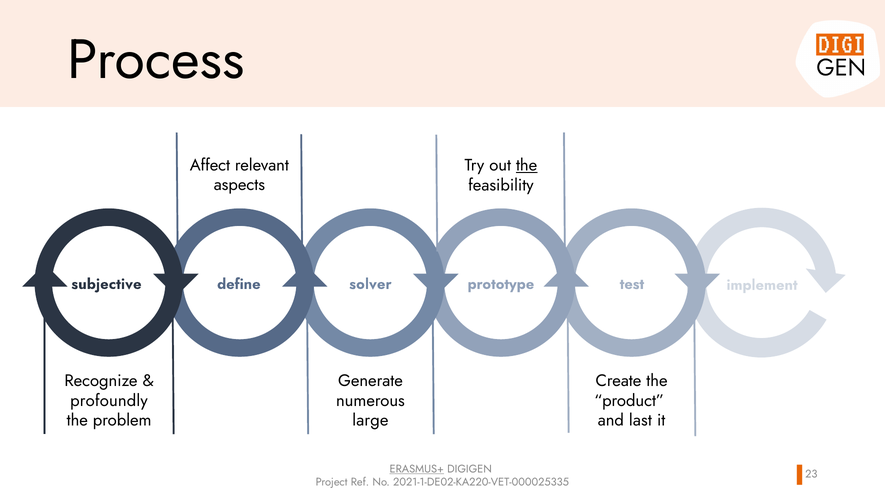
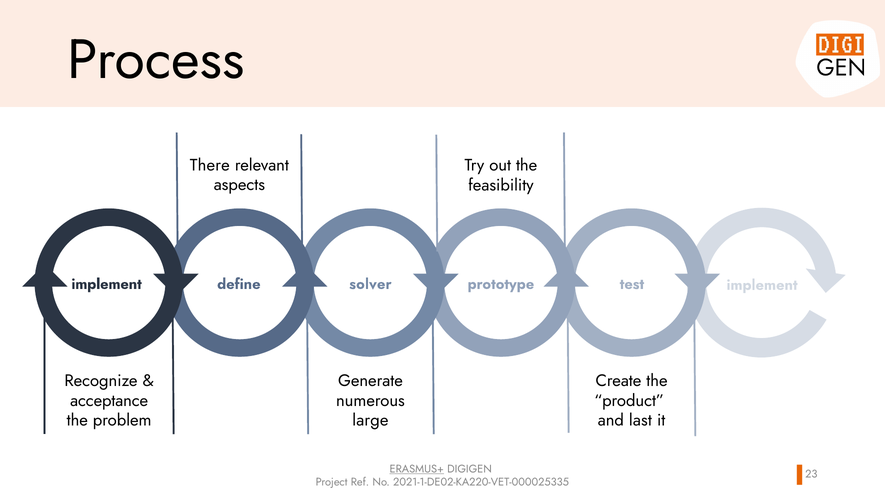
Affect: Affect -> There
the at (527, 165) underline: present -> none
subjective at (106, 284): subjective -> implement
profoundly: profoundly -> acceptance
